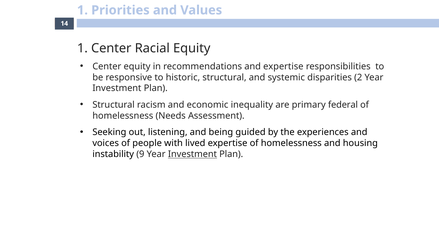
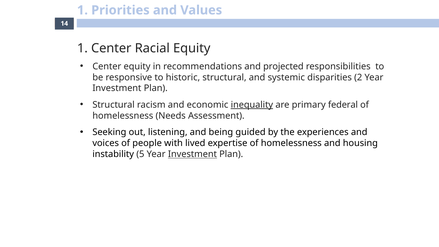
and expertise: expertise -> projected
inequality underline: none -> present
9: 9 -> 5
